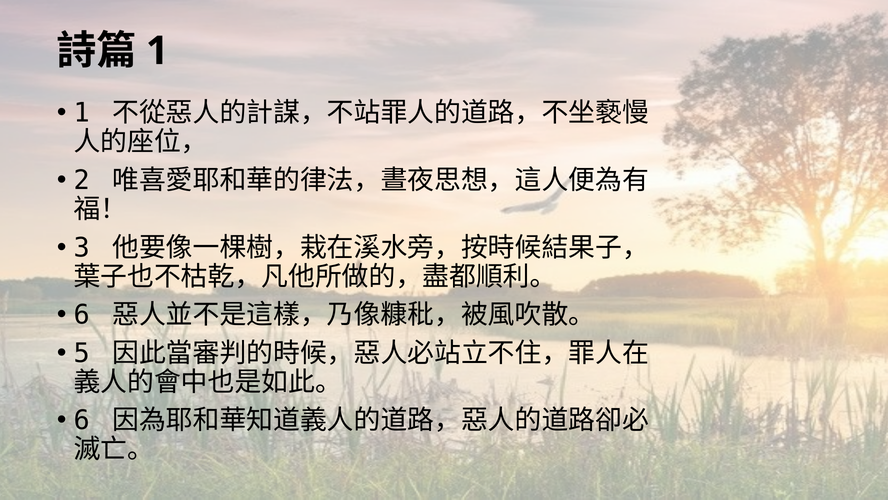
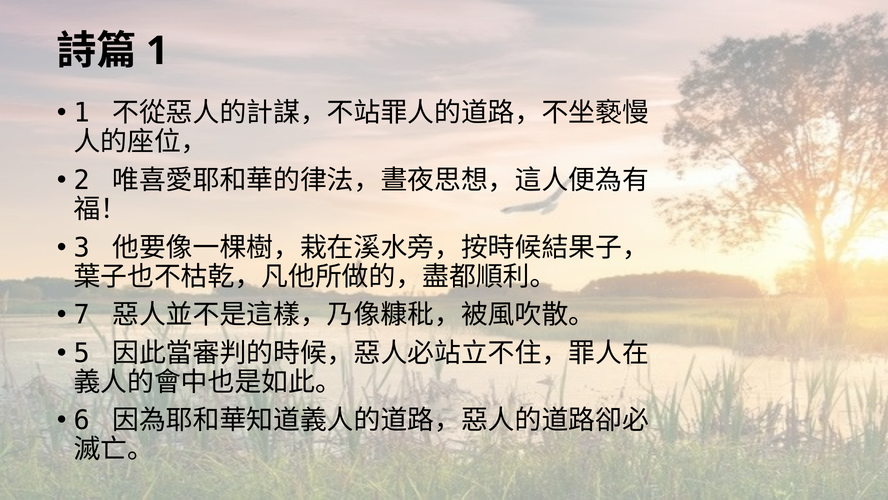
6 at (82, 315): 6 -> 7
